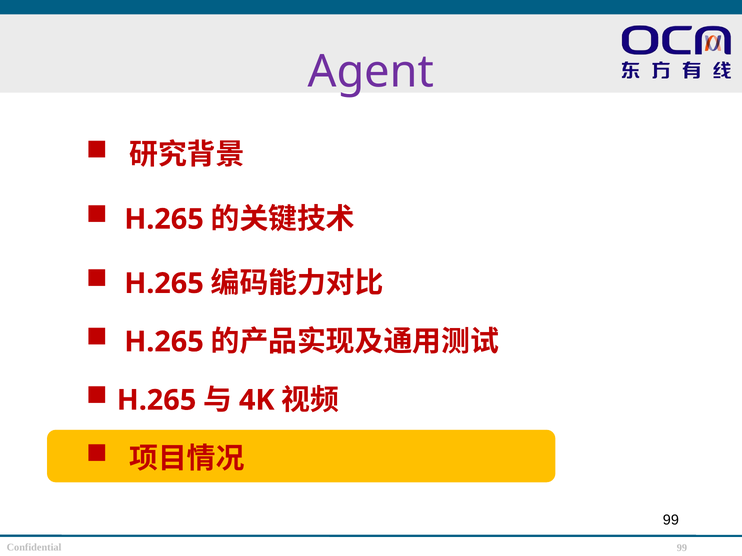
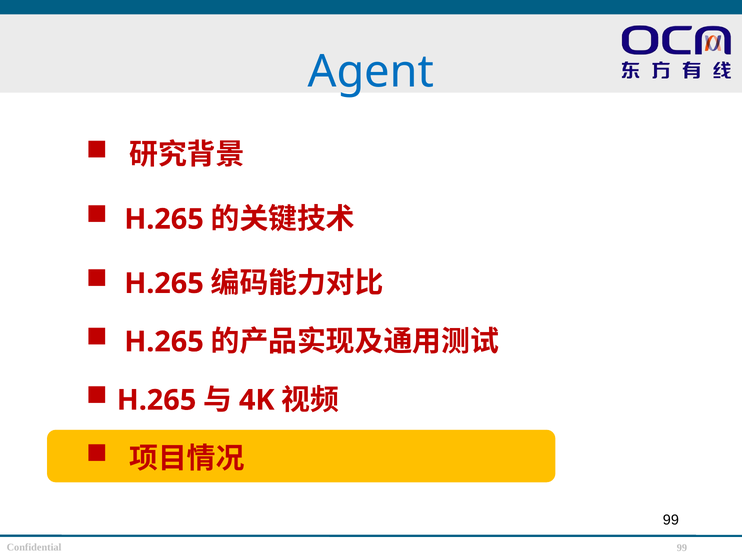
Agent colour: purple -> blue
